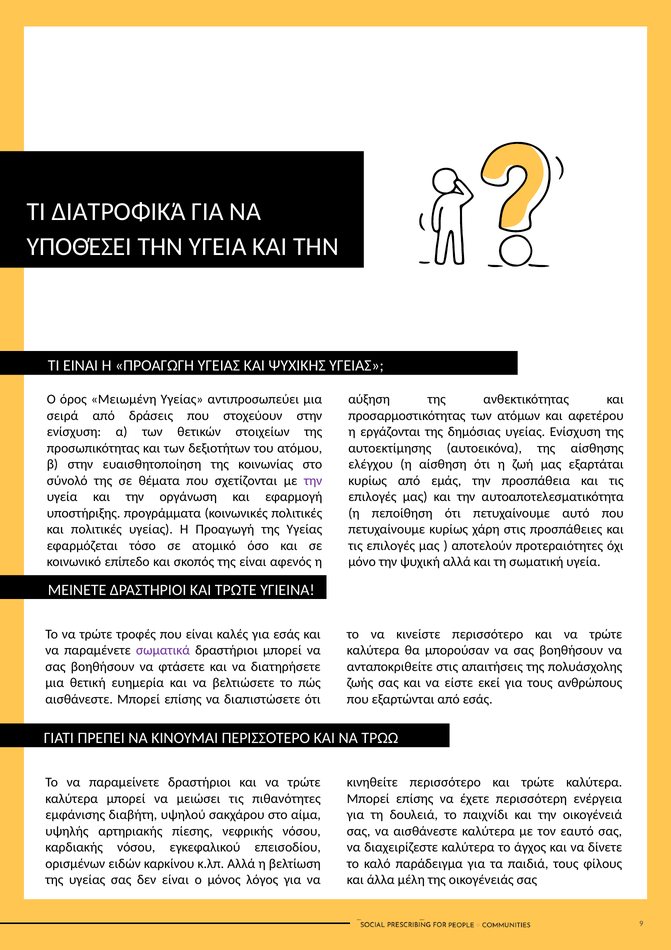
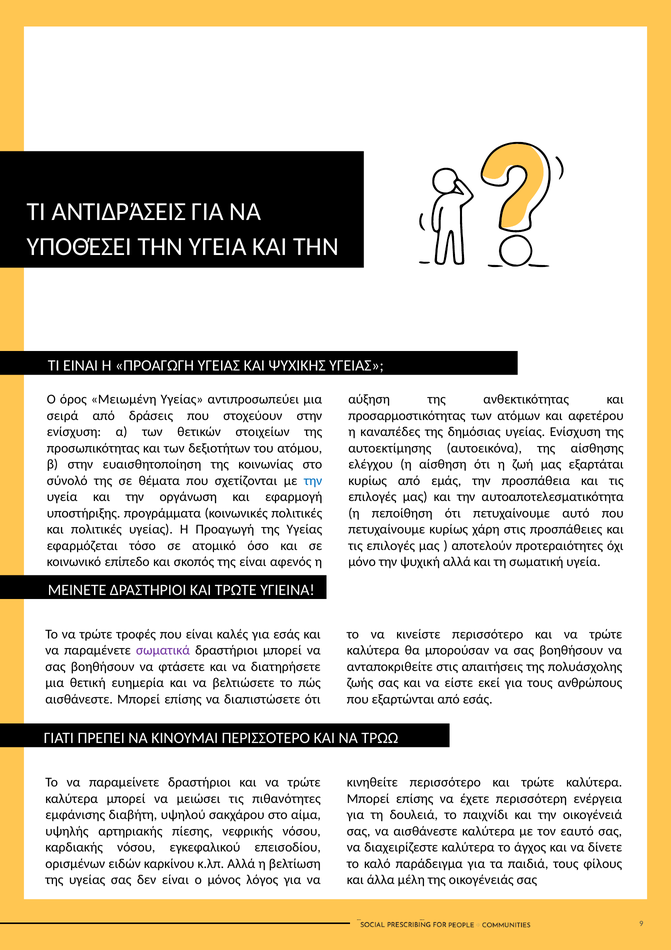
ΔΙΑΤΡΟΦΙΚΆ: ΔΙΑΤΡΟΦΙΚΆ -> ΑΝΤΙΔΡΆΣΕΙΣ
εργάζονται: εργάζονται -> καναπέδες
την at (313, 480) colour: purple -> blue
